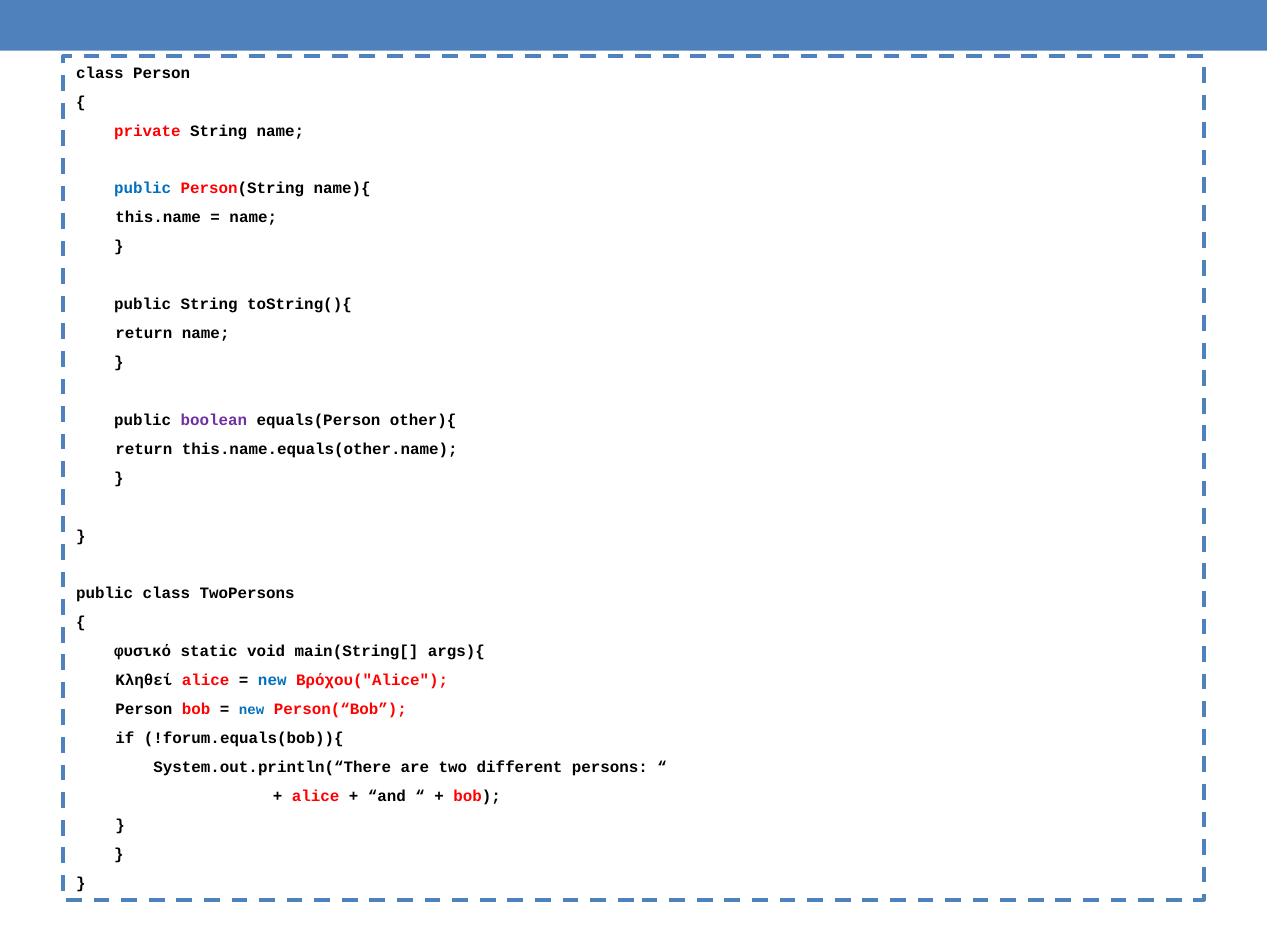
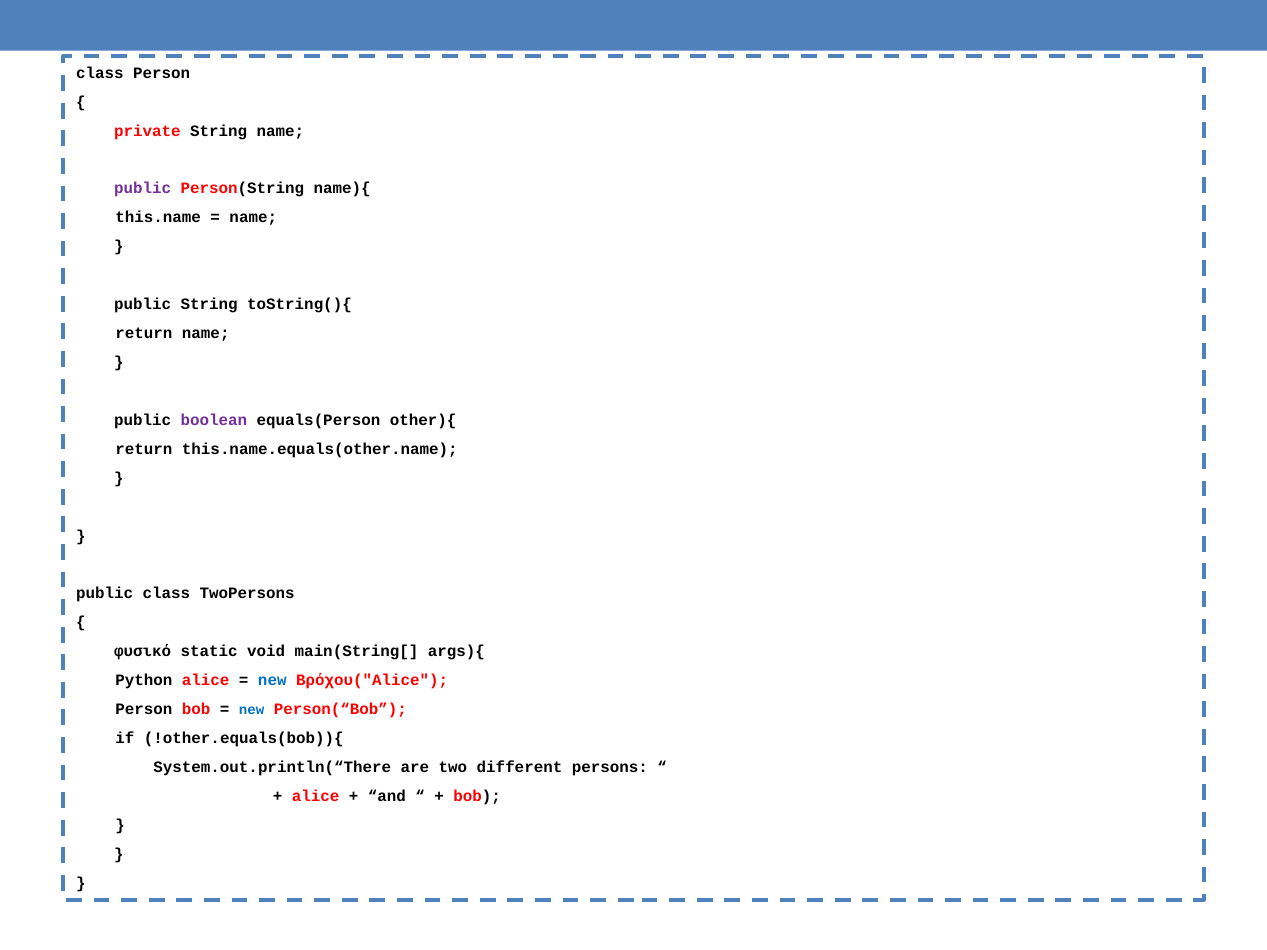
public at (143, 189) colour: blue -> purple
Κληθεί: Κληθεί -> Python
!forum.equals(bob)){: !forum.equals(bob)){ -> !other.equals(bob)){
